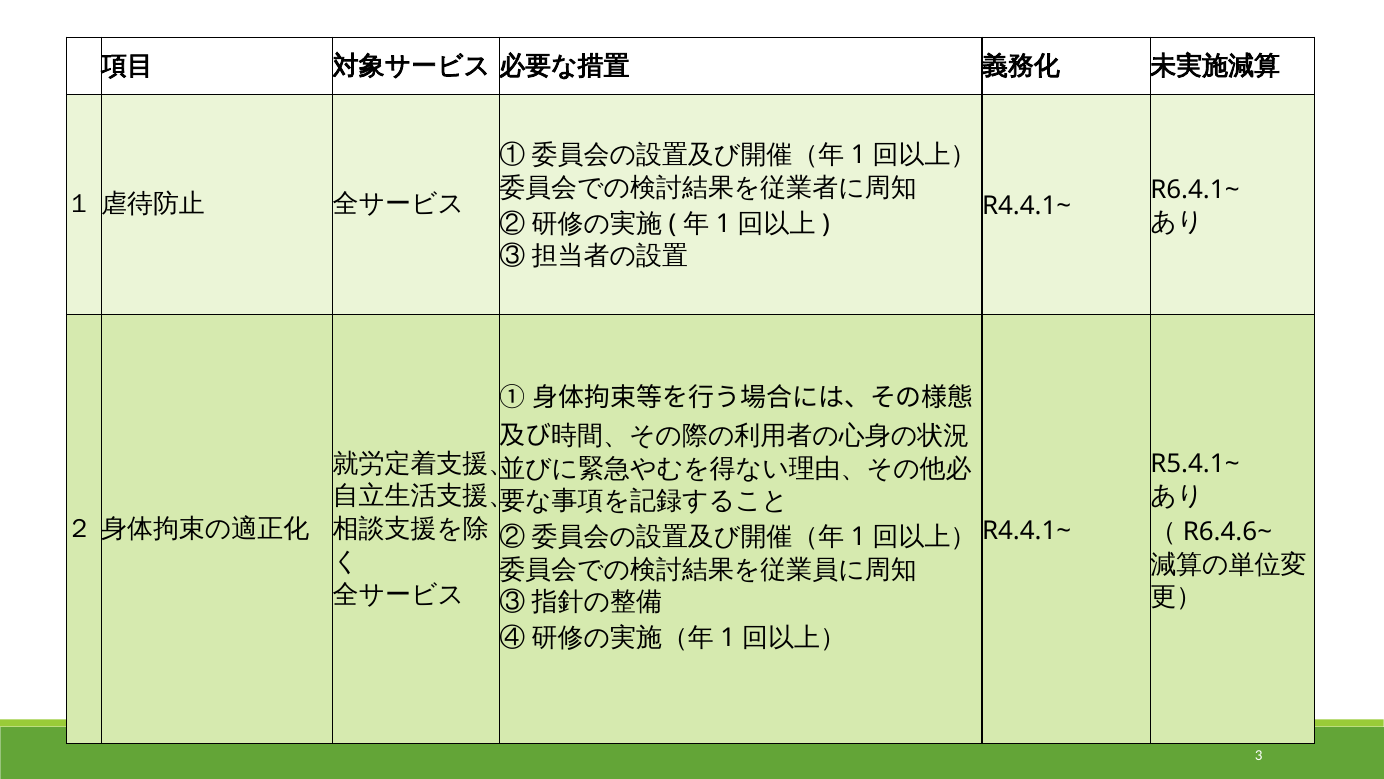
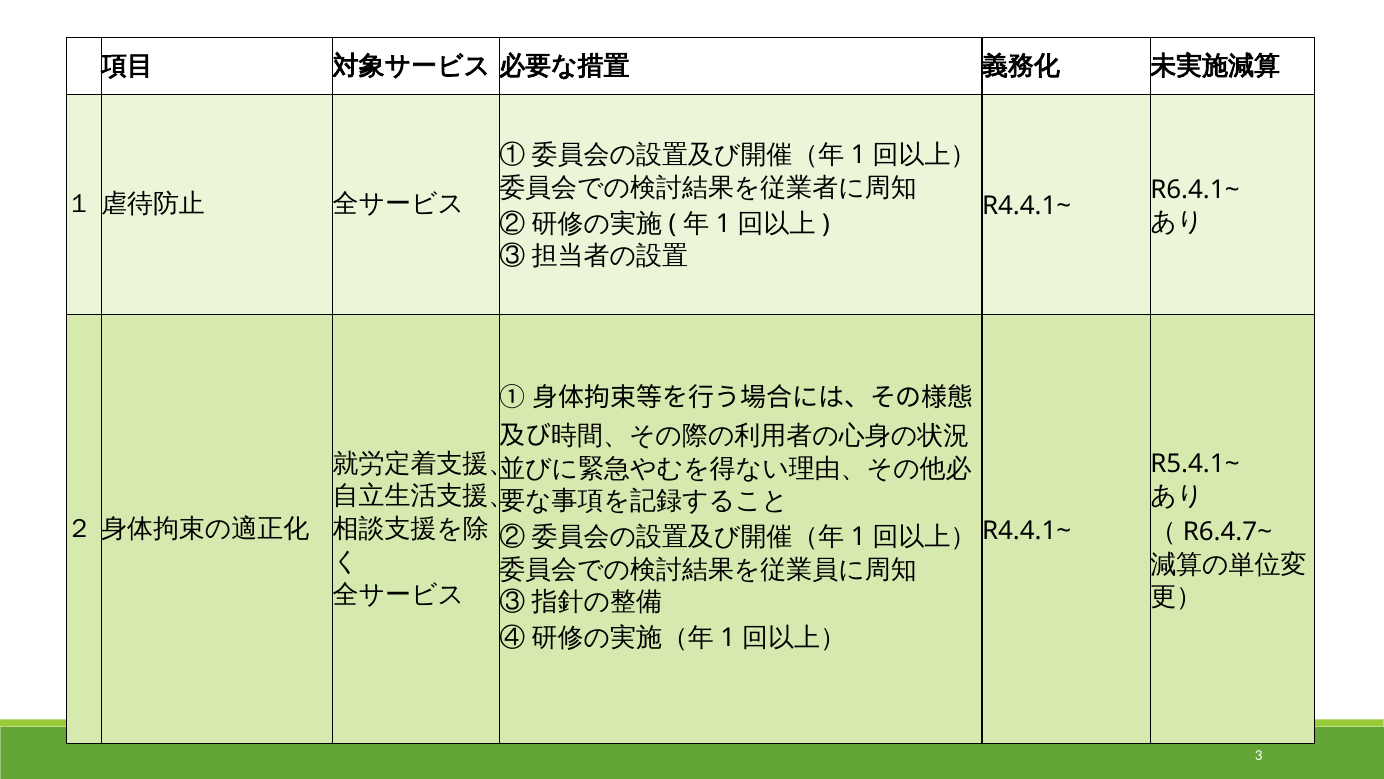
R6.4.6~: R6.4.6~ -> R6.4.7~
